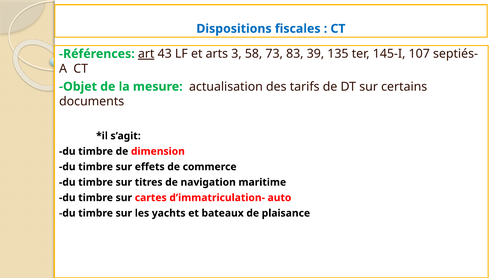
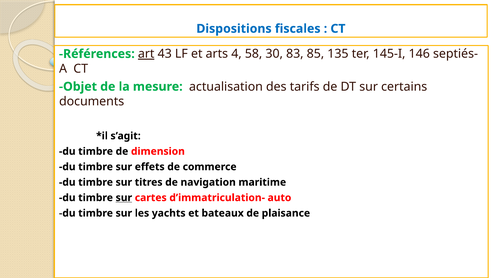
3: 3 -> 4
73: 73 -> 30
39: 39 -> 85
107: 107 -> 146
sur at (124, 198) underline: none -> present
